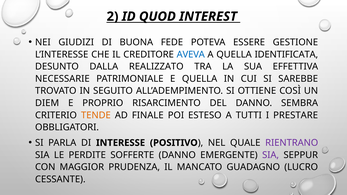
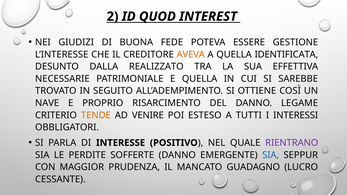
AVEVA colour: blue -> orange
DIEM: DIEM -> NAVE
SEMBRA: SEMBRA -> LEGAME
FINALE: FINALE -> VENIRE
PRESTARE: PRESTARE -> INTERESSI
SIA at (271, 155) colour: purple -> blue
